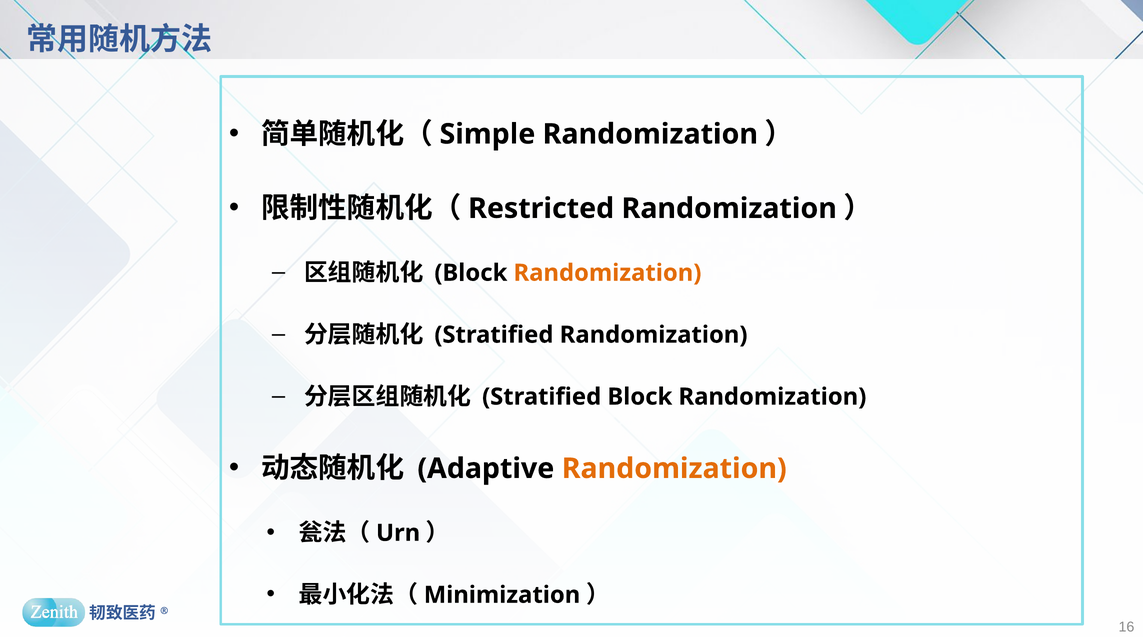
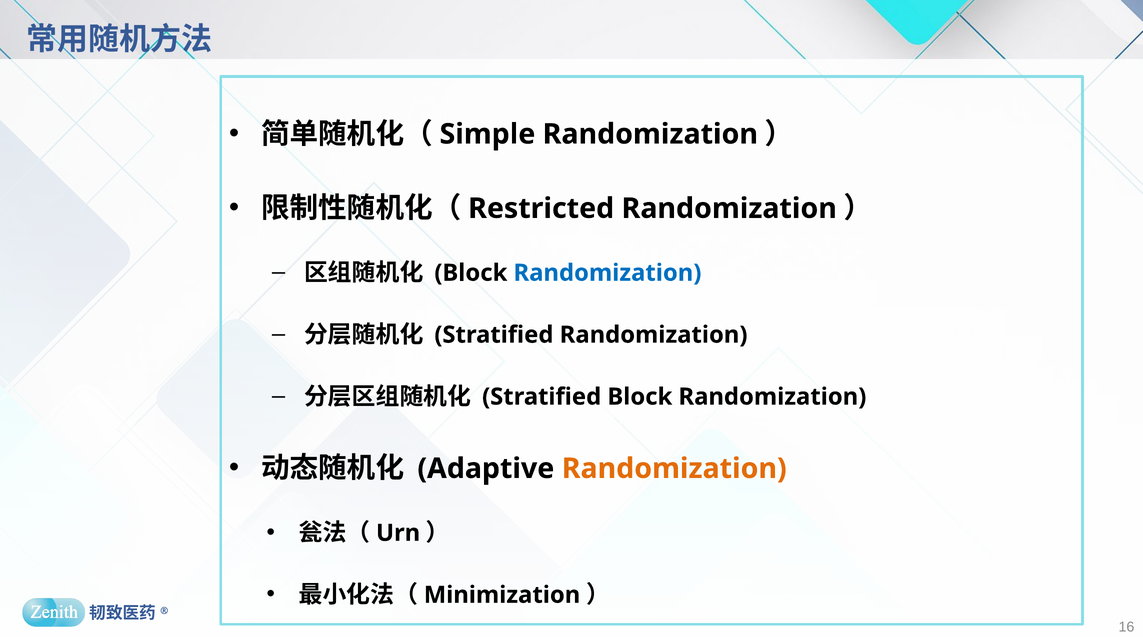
Randomization at (607, 273) colour: orange -> blue
